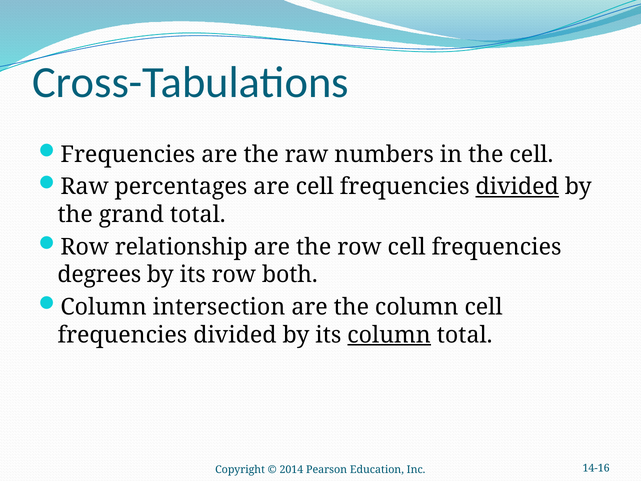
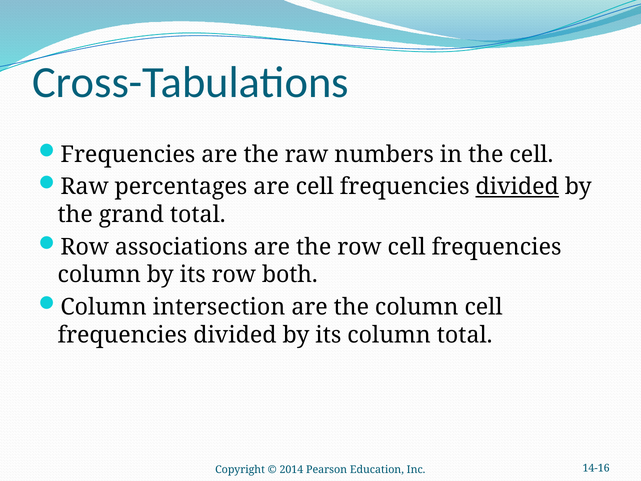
relationship: relationship -> associations
degrees at (99, 275): degrees -> column
column at (389, 335) underline: present -> none
